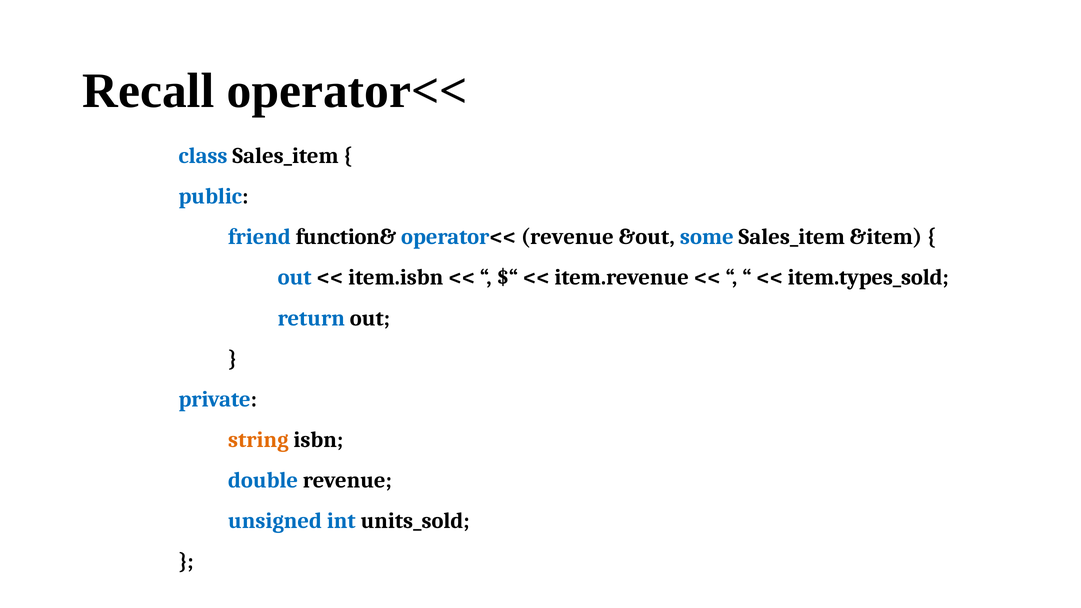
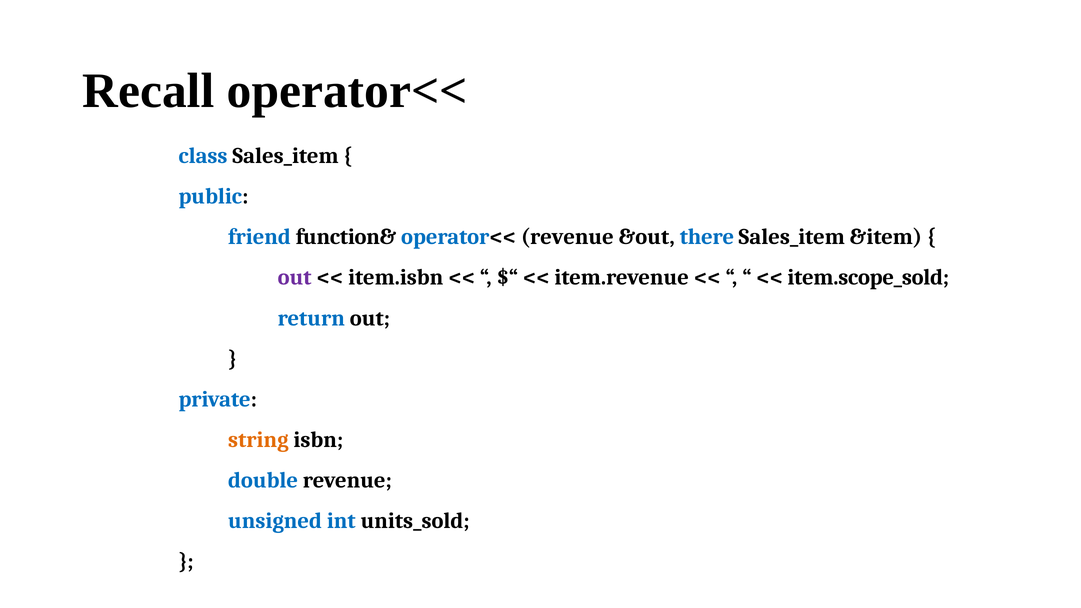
some: some -> there
out at (295, 278) colour: blue -> purple
item.types_sold: item.types_sold -> item.scope_sold
